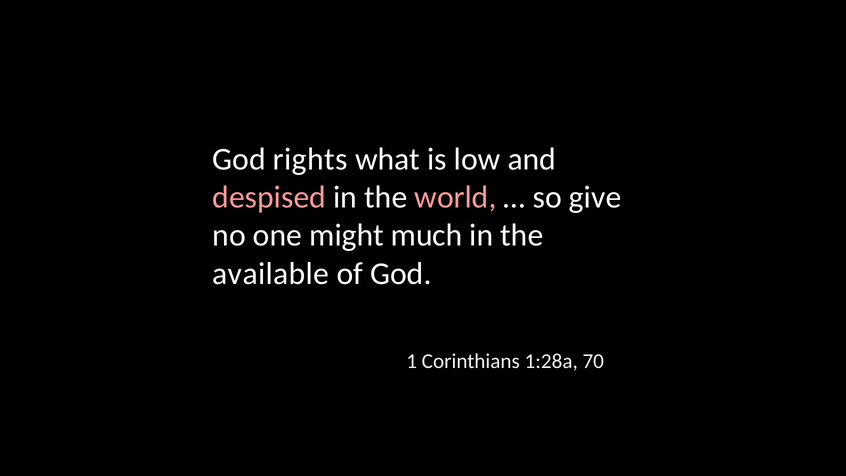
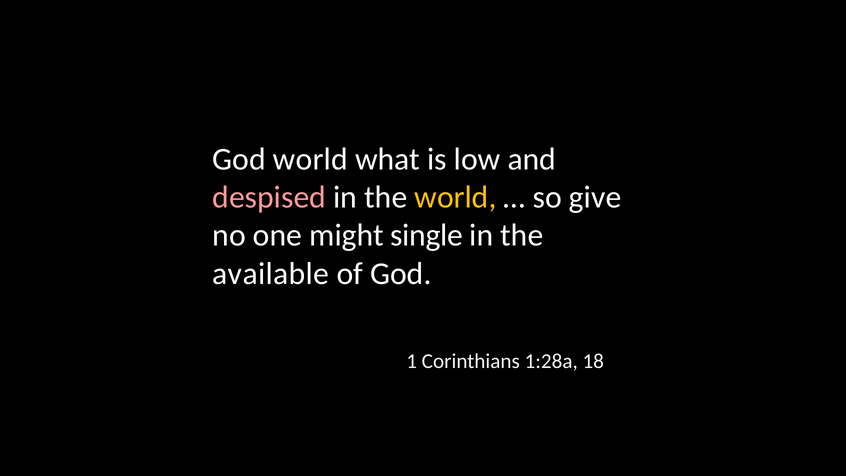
God rights: rights -> world
world at (455, 197) colour: pink -> yellow
much: much -> single
70: 70 -> 18
